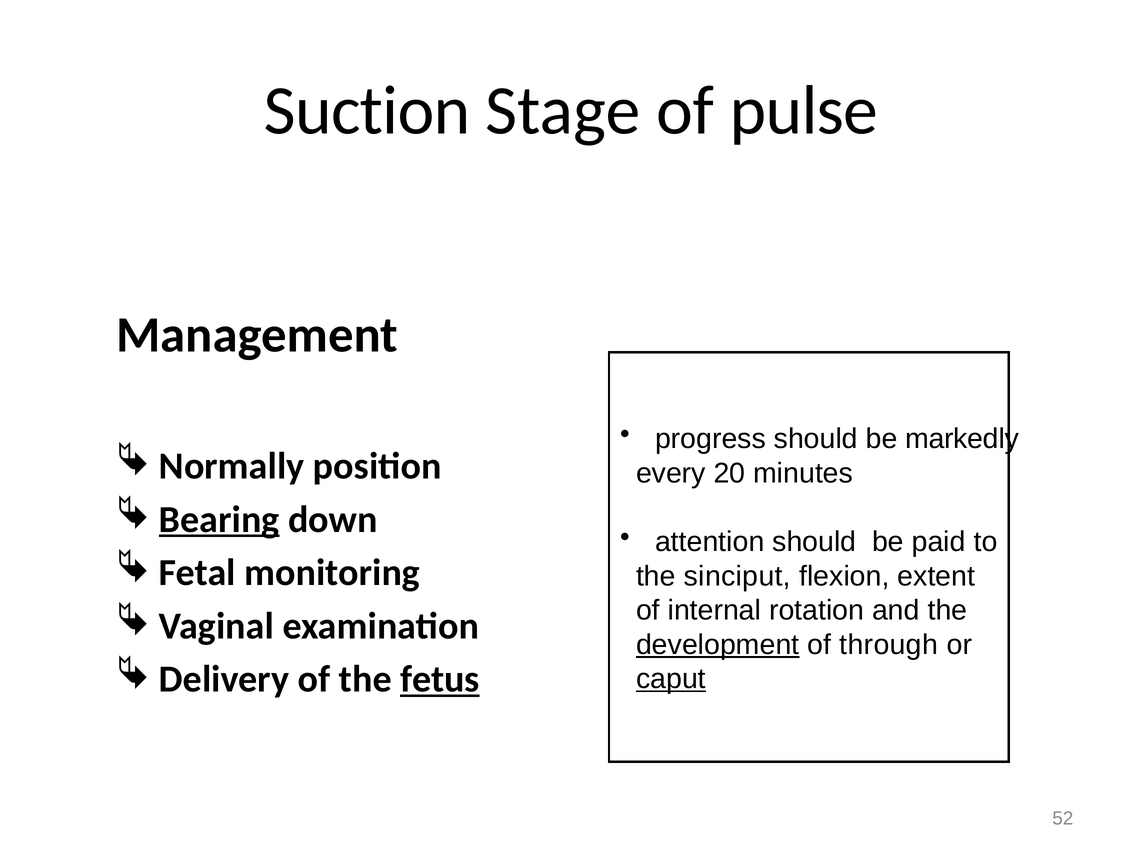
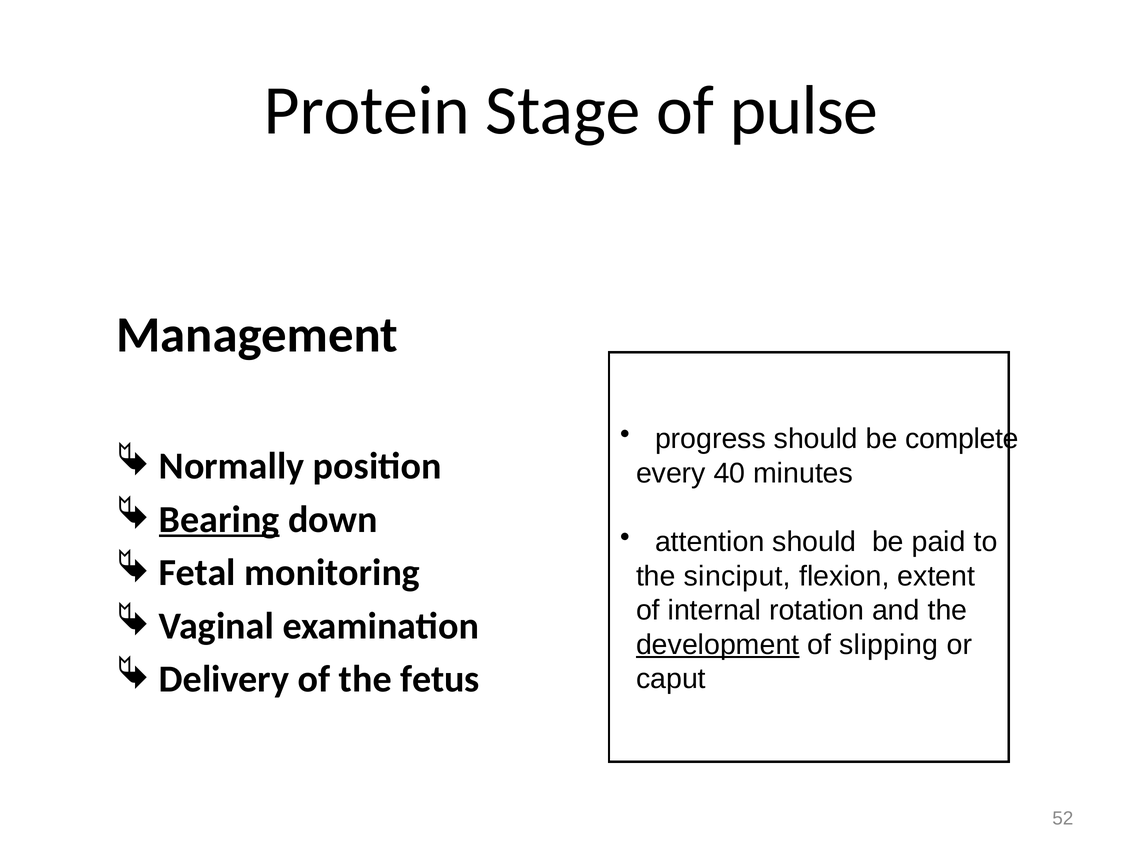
Suction: Suction -> Protein
markedly: markedly -> complete
20: 20 -> 40
through: through -> slipping
fetus underline: present -> none
caput underline: present -> none
